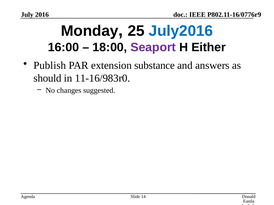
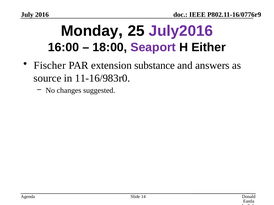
July2016 colour: blue -> purple
Publish: Publish -> Fischer
should: should -> source
